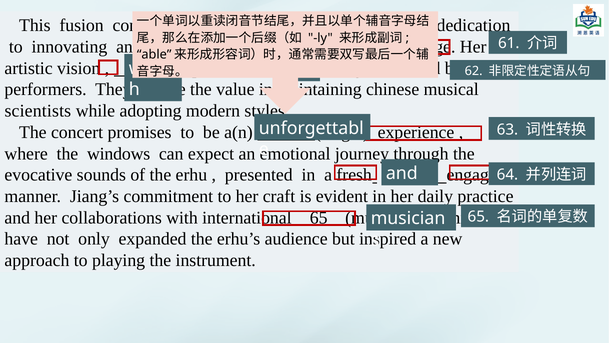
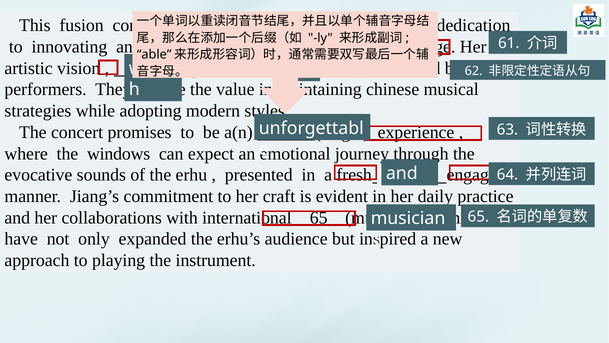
scientists: scientists -> strategies
